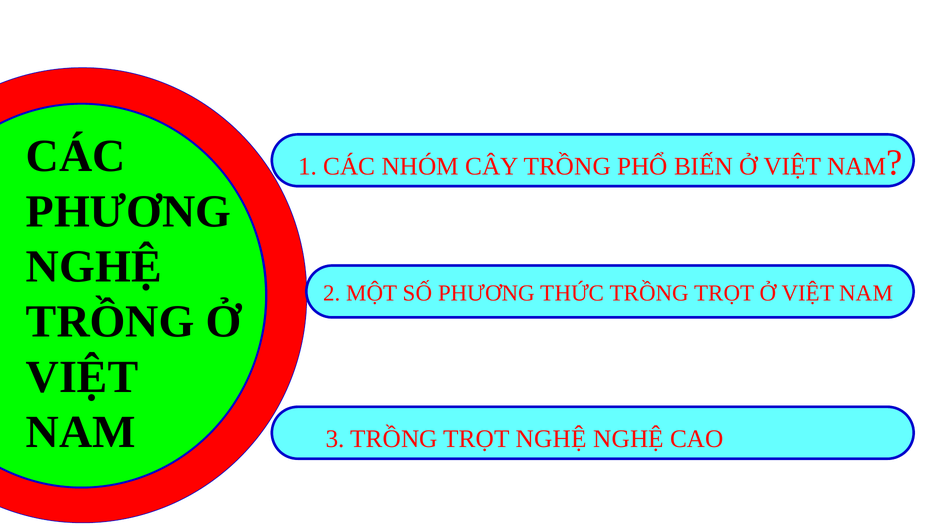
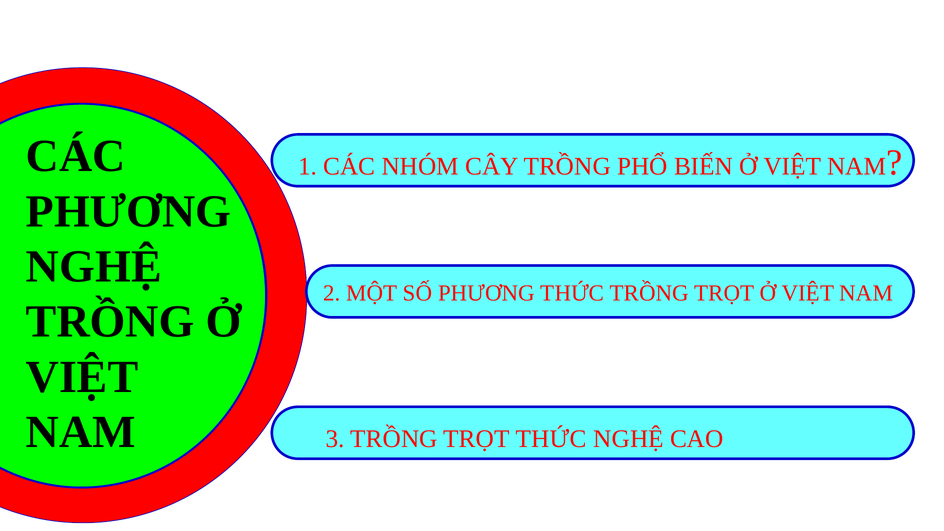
TRỌT NGHỆ: NGHỆ -> THỨC
